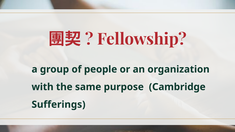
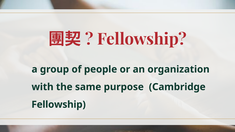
Sufferings at (59, 105): Sufferings -> Fellowship
